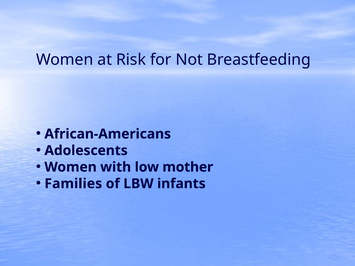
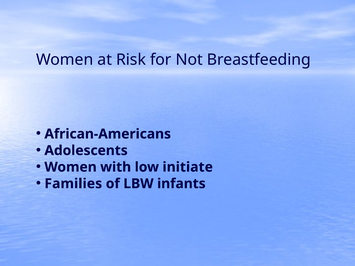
mother: mother -> initiate
